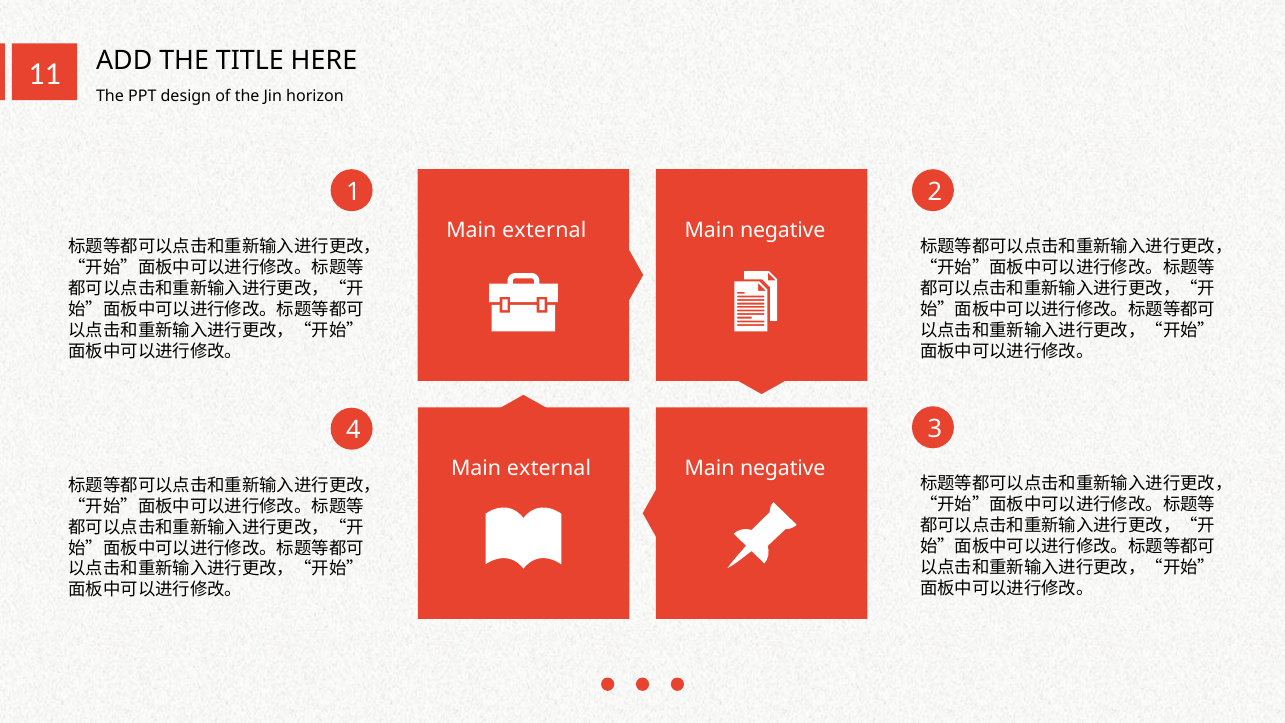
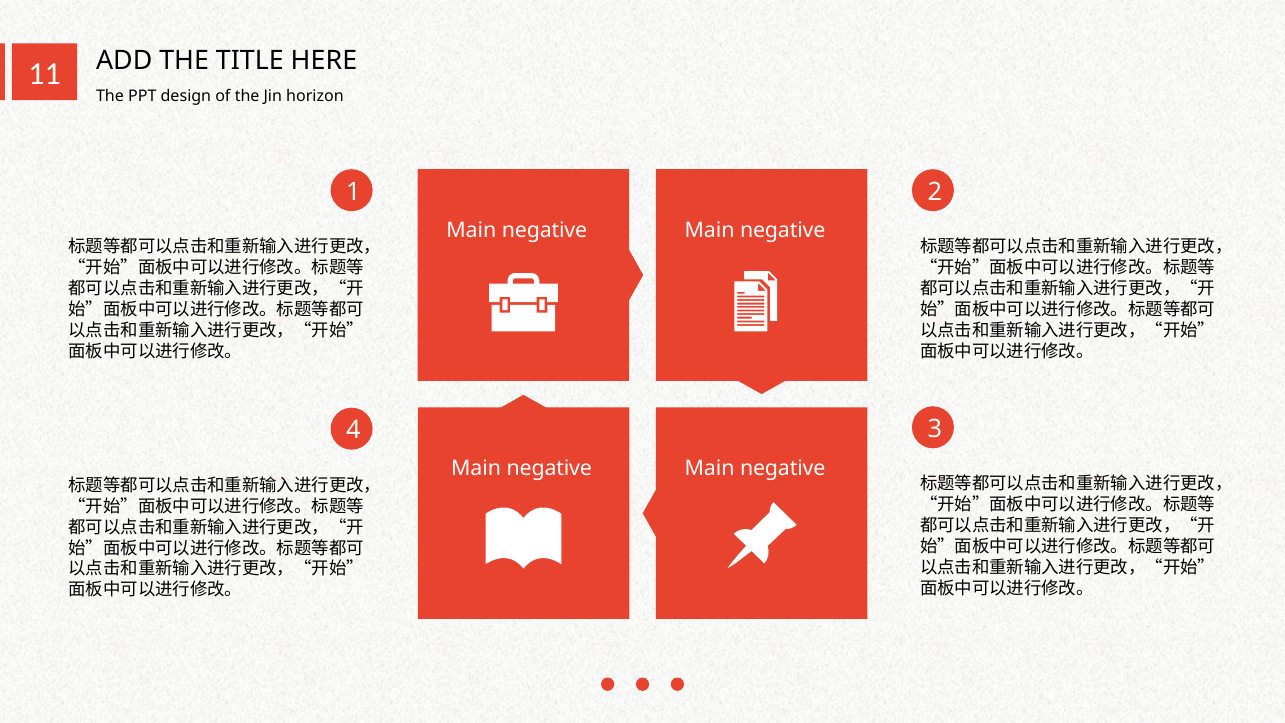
external at (544, 230): external -> negative
external at (549, 469): external -> negative
